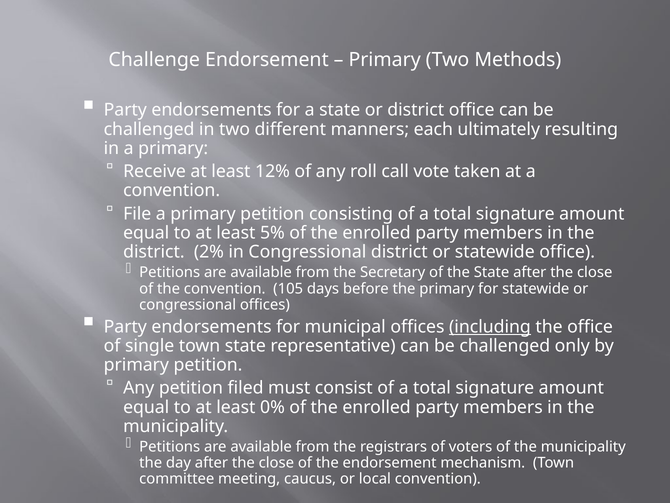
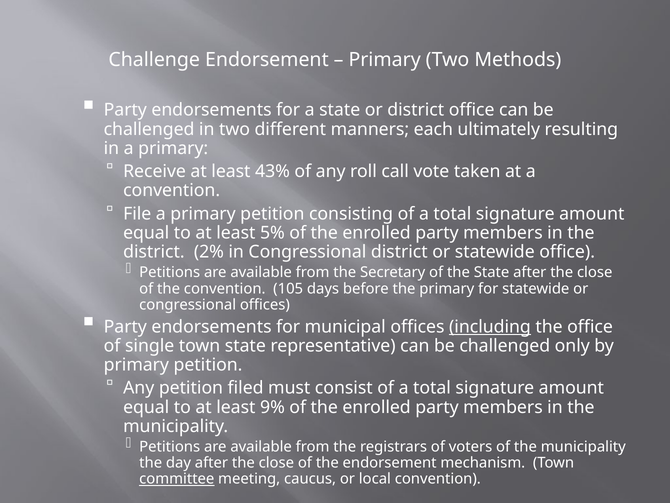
12%: 12% -> 43%
0%: 0% -> 9%
committee underline: none -> present
